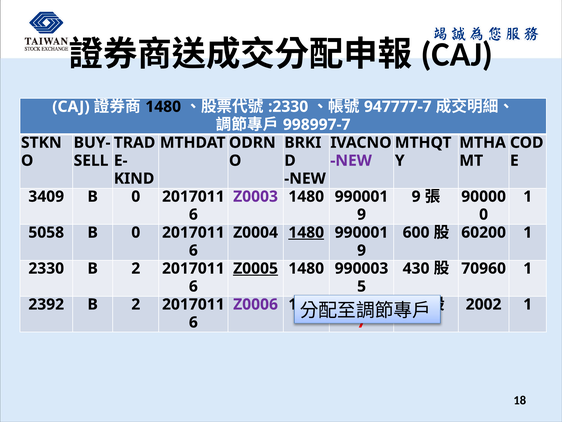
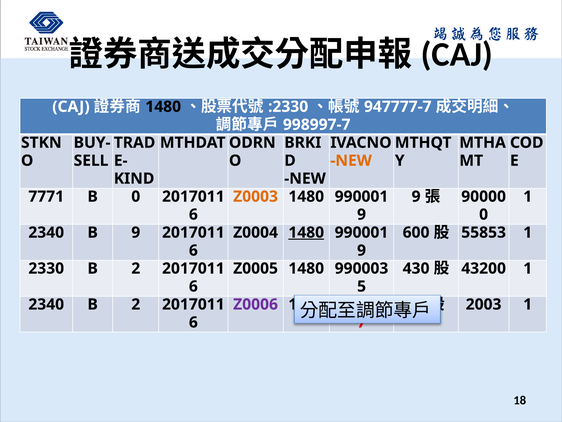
NEW at (351, 160) colour: purple -> orange
3409: 3409 -> 7771
Z0003 colour: purple -> orange
5058 at (46, 232): 5058 -> 2340
0 at (136, 232): 0 -> 9
60200: 60200 -> 55853
Z0005 underline: present -> none
70960: 70960 -> 43200
2392 at (46, 304): 2392 -> 2340
2002: 2002 -> 2003
